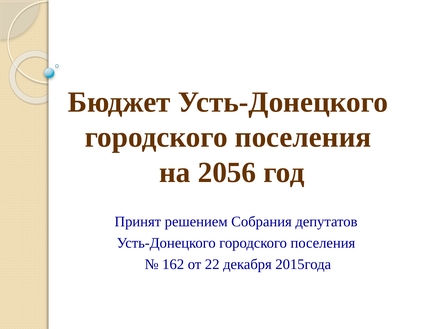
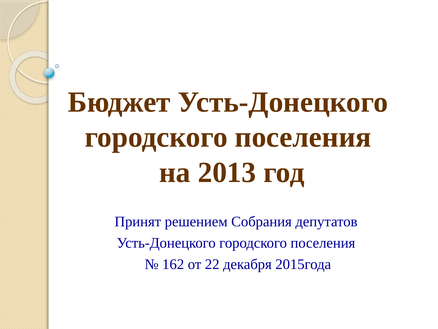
2056: 2056 -> 2013
